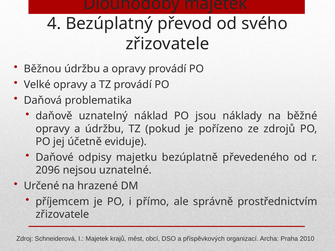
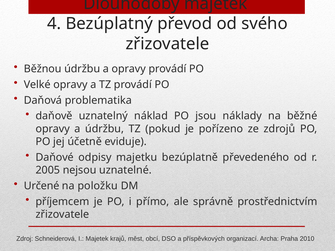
2096: 2096 -> 2005
hrazené: hrazené -> položku
